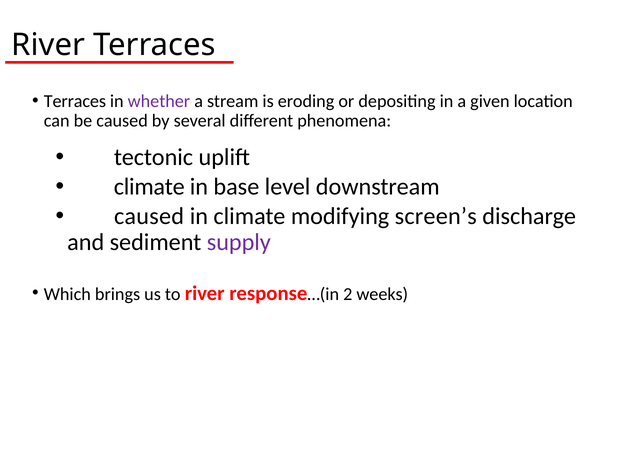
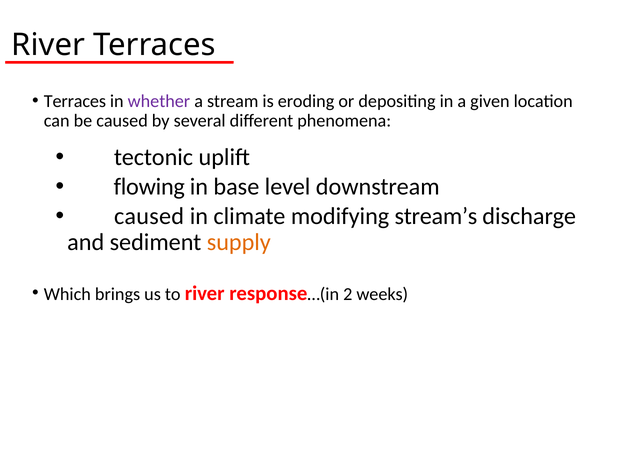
climate at (149, 186): climate -> flowing
screen’s: screen’s -> stream’s
supply colour: purple -> orange
